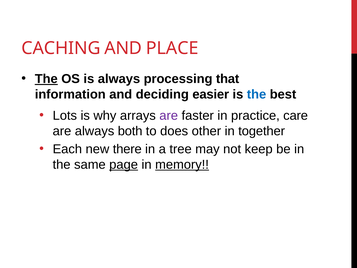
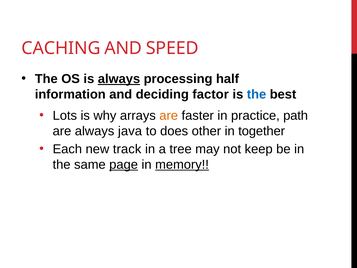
PLACE: PLACE -> SPEED
The at (46, 79) underline: present -> none
always at (119, 79) underline: none -> present
that: that -> half
easier: easier -> factor
are at (169, 115) colour: purple -> orange
care: care -> path
both: both -> java
there: there -> track
